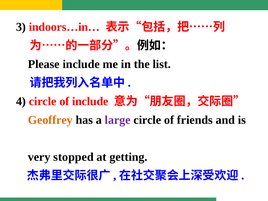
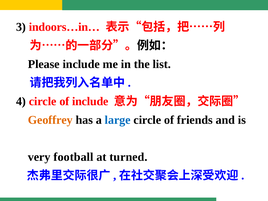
large colour: purple -> blue
stopped: stopped -> football
getting: getting -> turned
